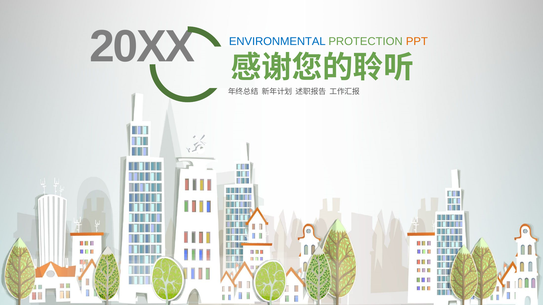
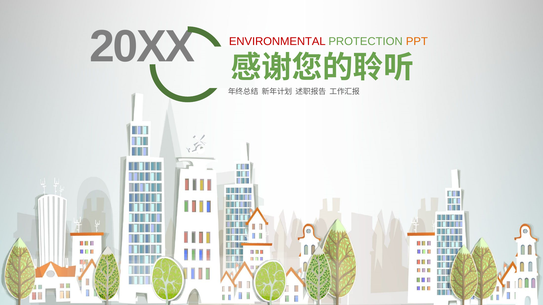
ENVIRONMENTAL colour: blue -> red
